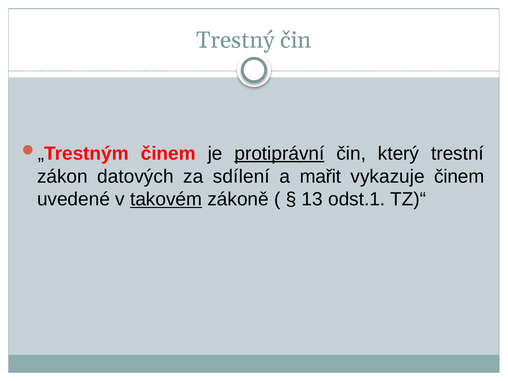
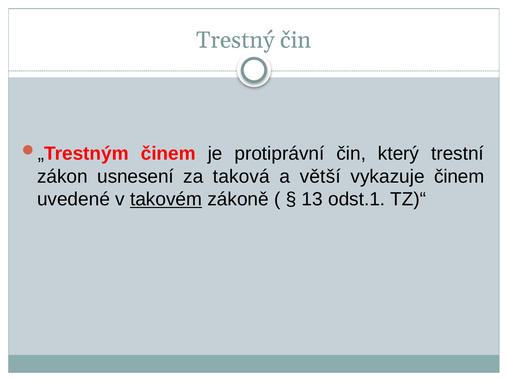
protiprávní underline: present -> none
datových: datových -> usnesení
sdílení: sdílení -> taková
mařit: mařit -> větší
